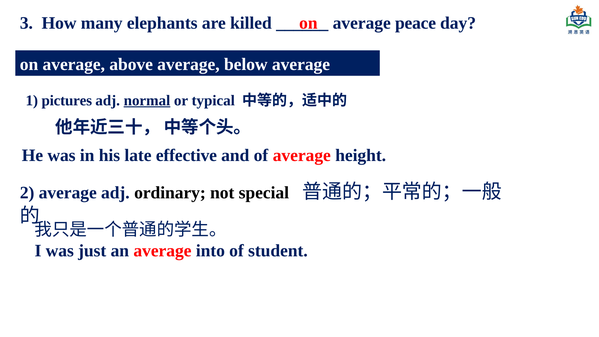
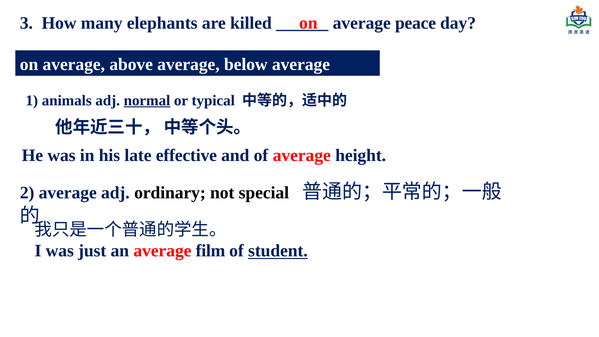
pictures: pictures -> animals
into: into -> film
student underline: none -> present
